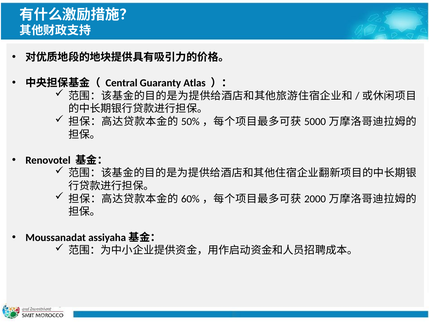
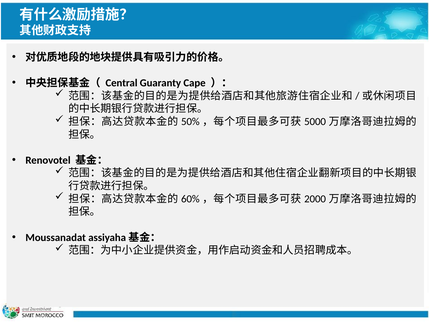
Atlas: Atlas -> Cape
